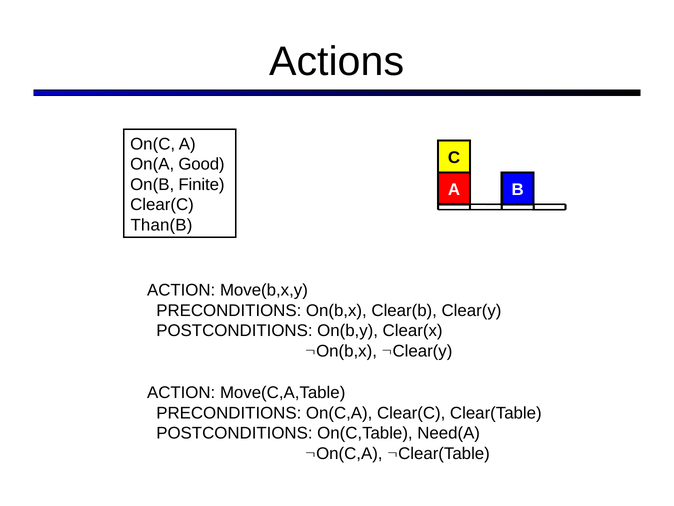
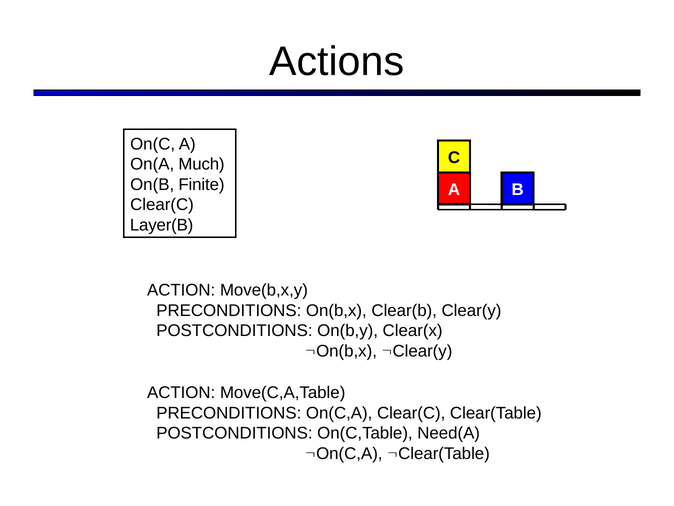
Good: Good -> Much
Than(B: Than(B -> Layer(B
